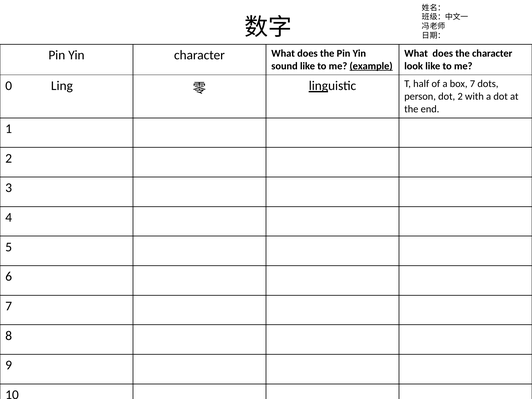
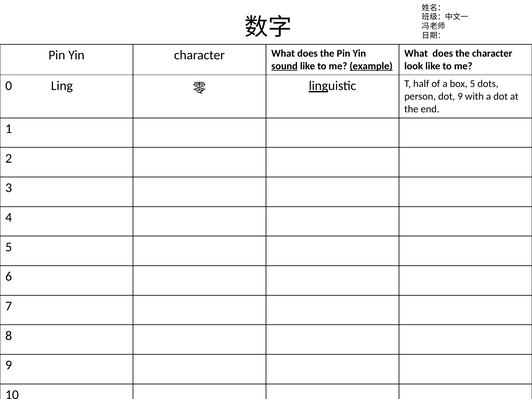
sound underline: none -> present
box 7: 7 -> 5
dot 2: 2 -> 9
